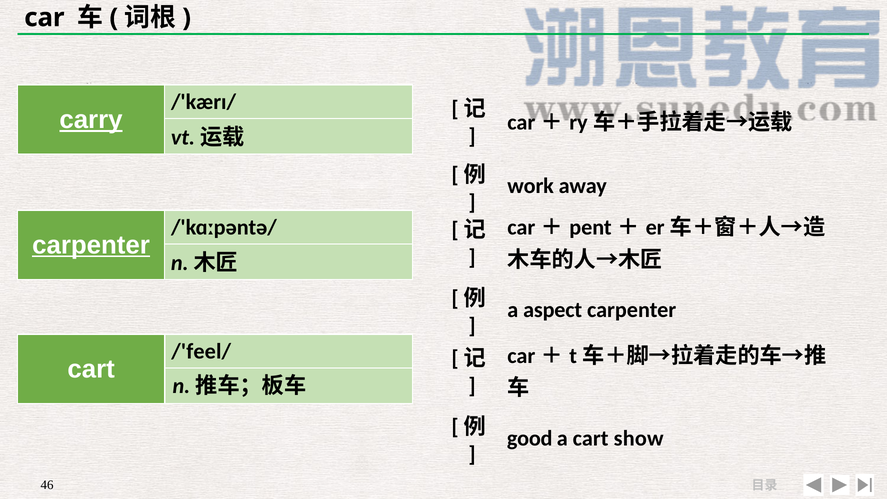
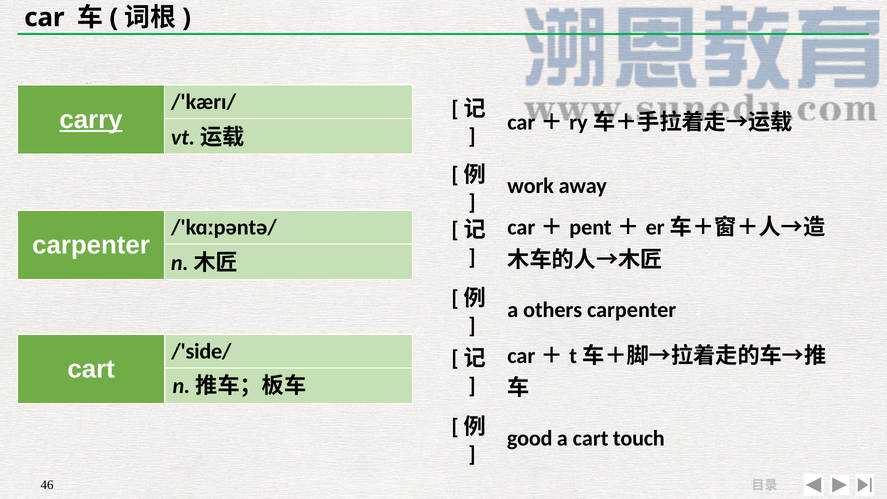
carpenter at (91, 245) underline: present -> none
aspect: aspect -> others
/'feel/: /'feel/ -> /'side/
show: show -> touch
